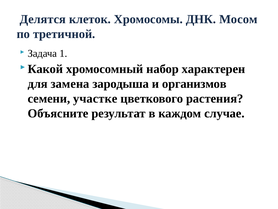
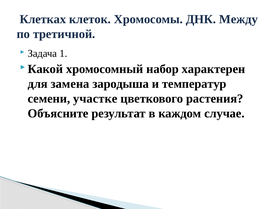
Делятся: Делятся -> Клетках
Мосом: Мосом -> Между
организмов: организмов -> температур
